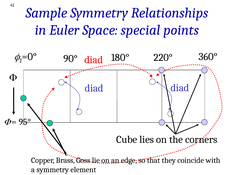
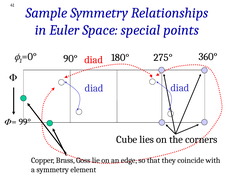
220°: 220° -> 275°
95°: 95° -> 99°
